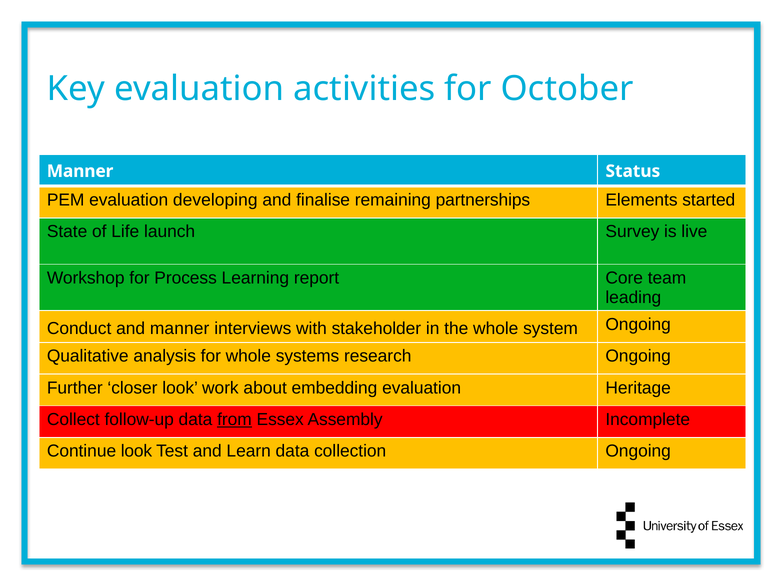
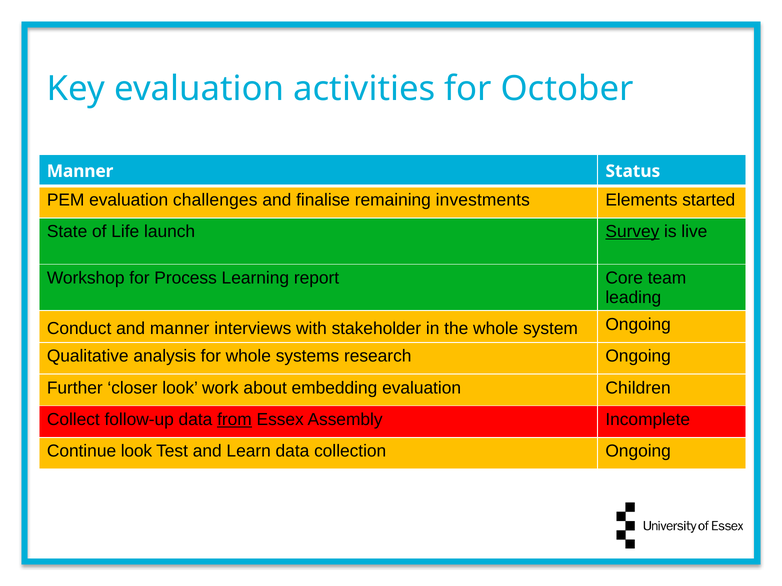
developing: developing -> challenges
partnerships: partnerships -> investments
Survey underline: none -> present
Heritage: Heritage -> Children
